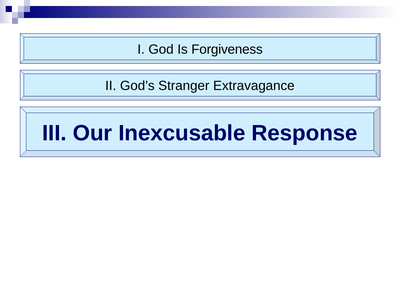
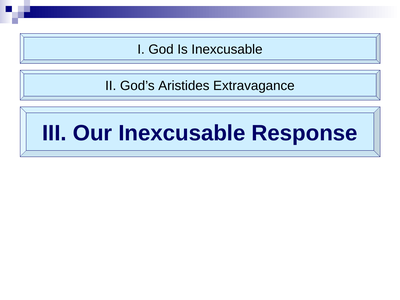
Is Forgiveness: Forgiveness -> Inexcusable
Stranger: Stranger -> Aristides
